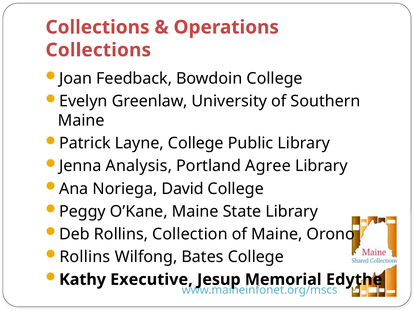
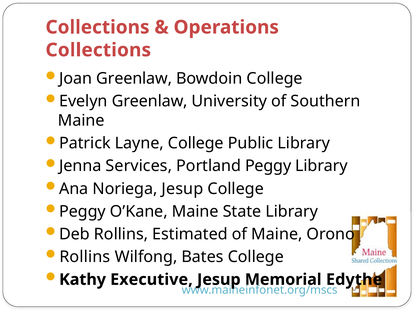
Joan Feedback: Feedback -> Greenlaw
Analysis: Analysis -> Services
Portland Agree: Agree -> Peggy
Noriega David: David -> Jesup
Collection: Collection -> Estimated
